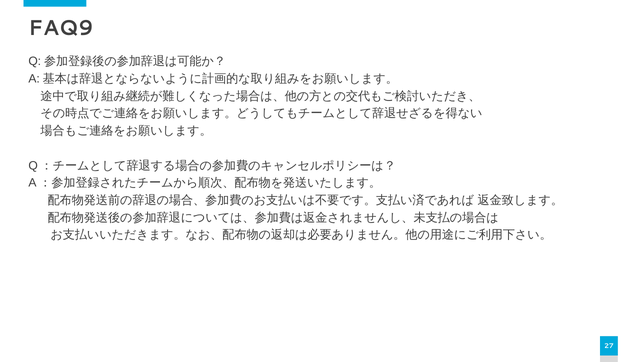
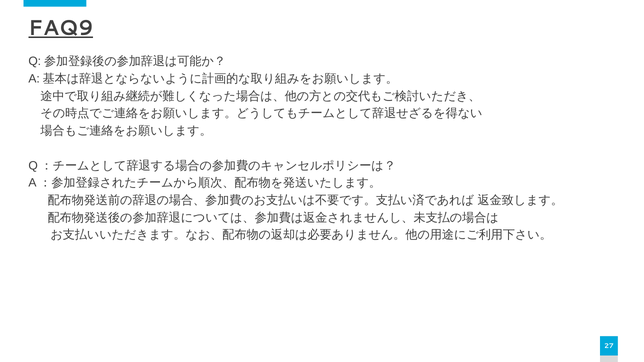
FAQ9 underline: none -> present
